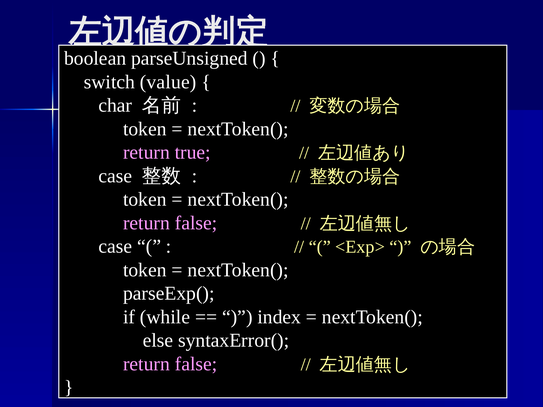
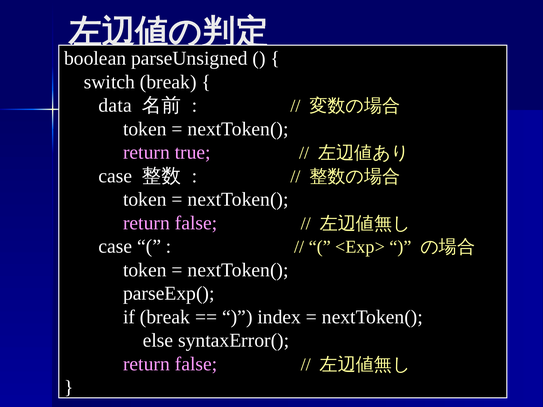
switch value: value -> break
char: char -> data
if while: while -> break
